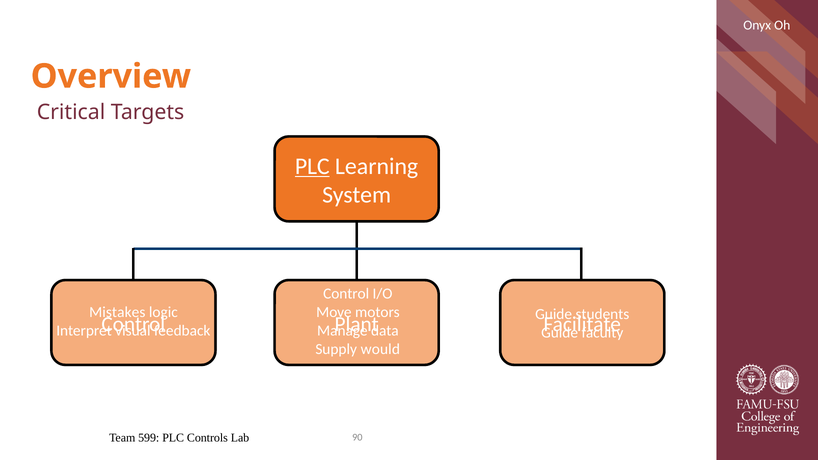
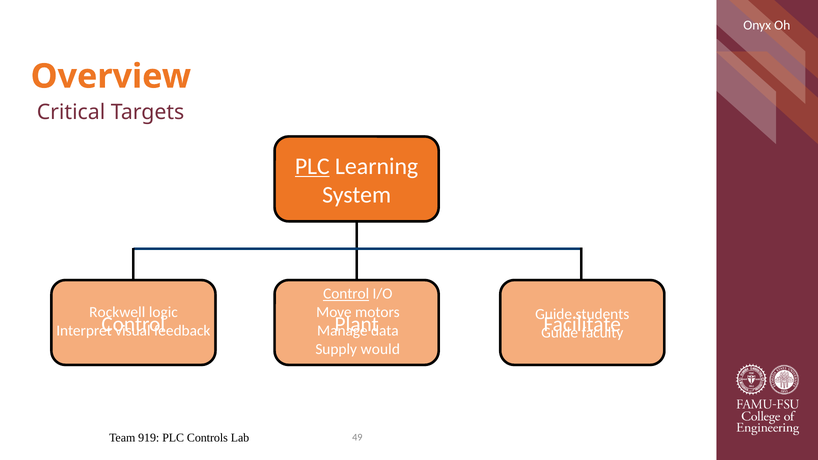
Control at (346, 294) underline: none -> present
Mistakes: Mistakes -> Rockwell
599: 599 -> 919
90: 90 -> 49
